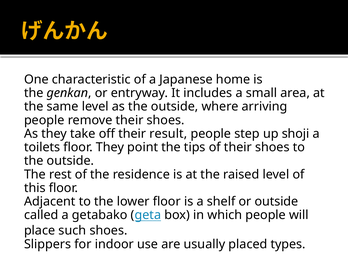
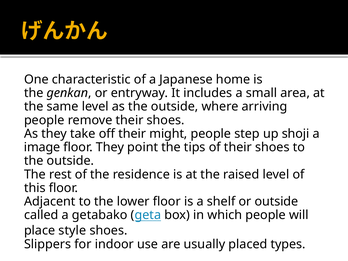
result: result -> might
toilets: toilets -> image
such: such -> style
